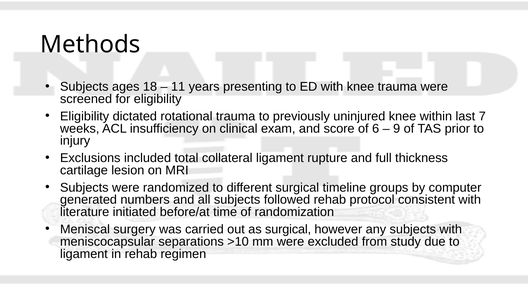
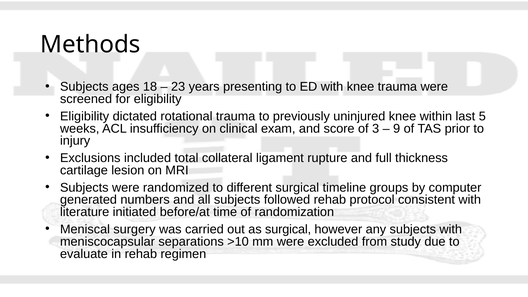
11: 11 -> 23
7: 7 -> 5
6: 6 -> 3
ligament at (84, 254): ligament -> evaluate
